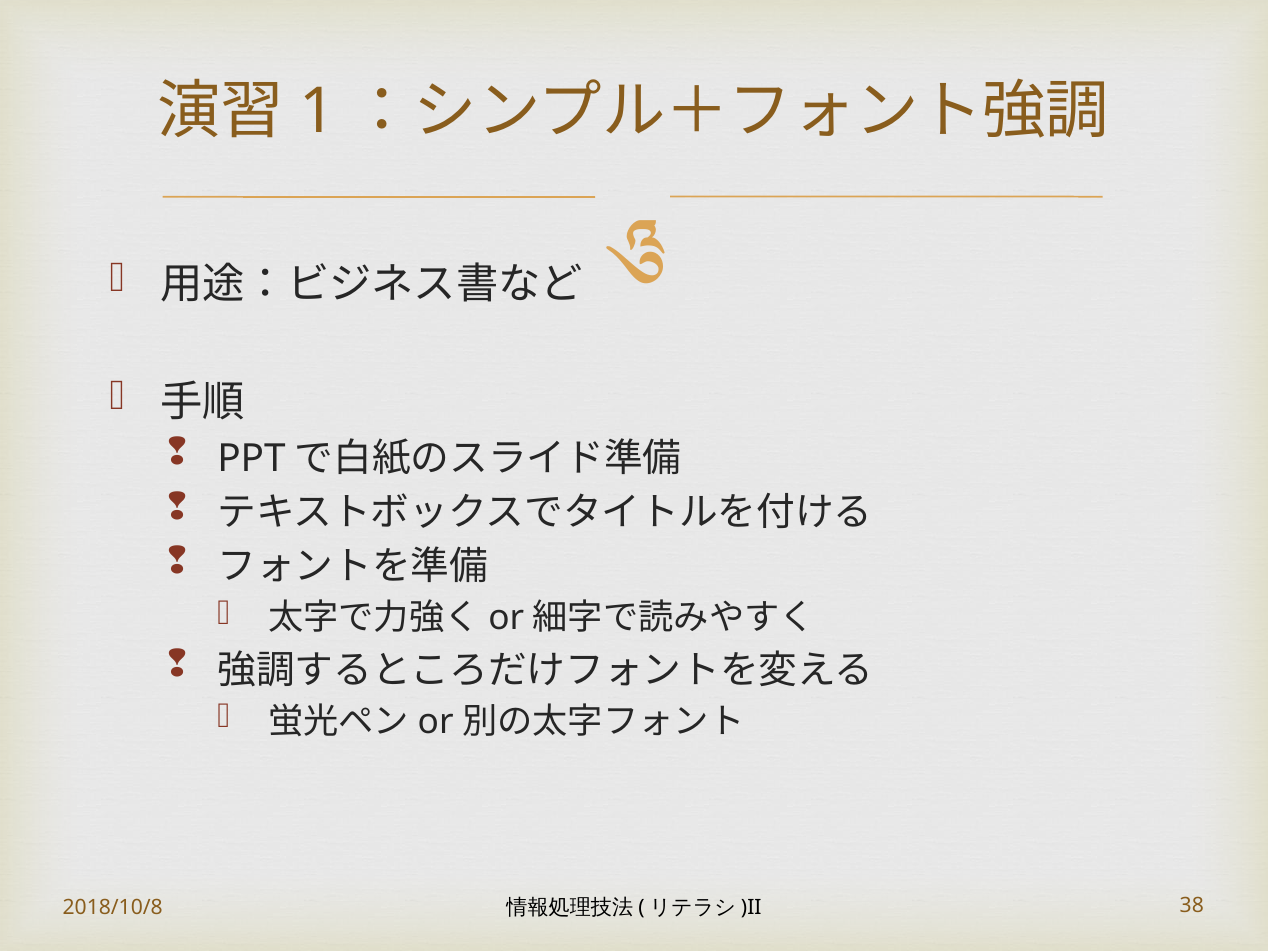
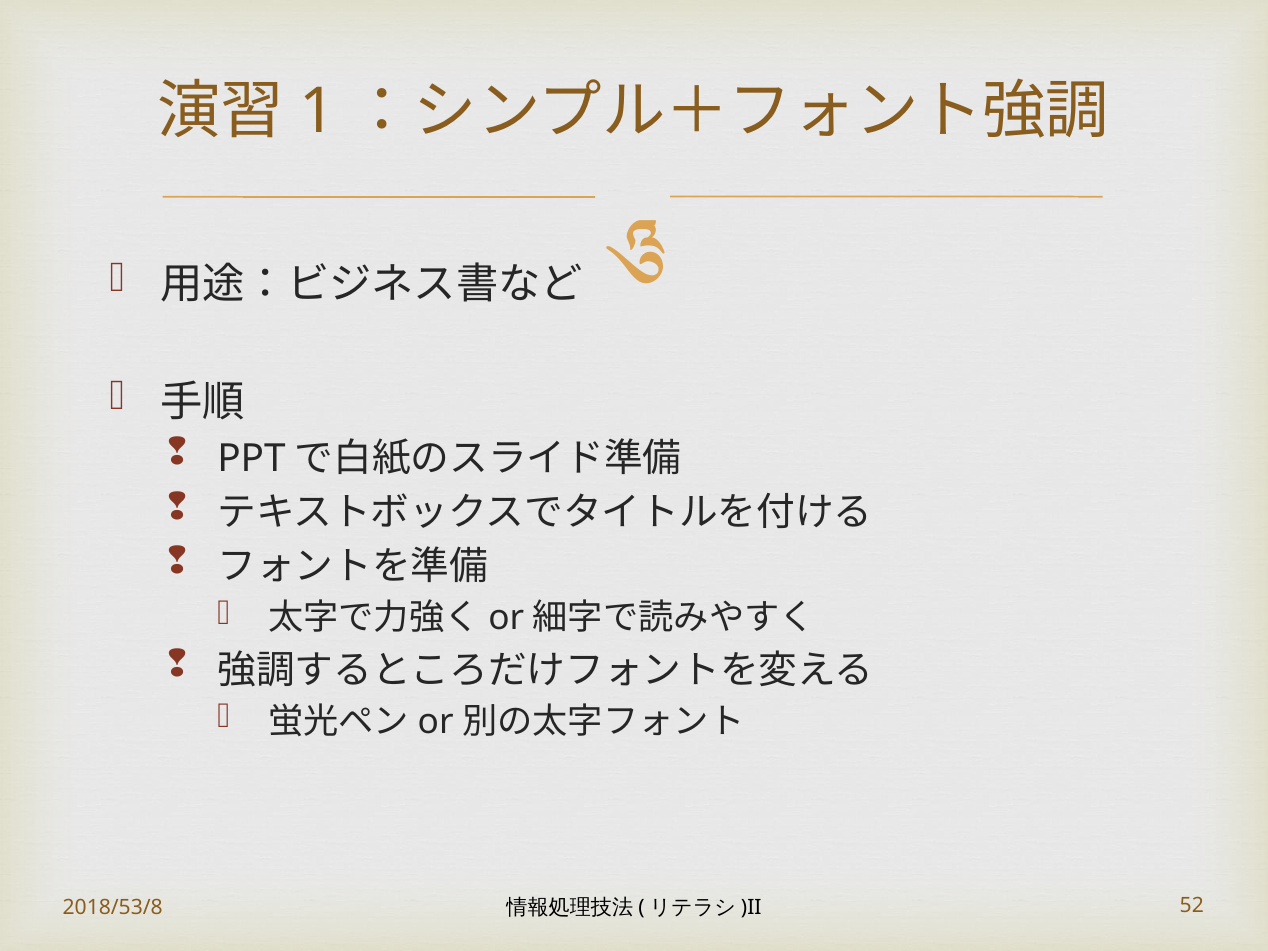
2018/10/8: 2018/10/8 -> 2018/53/8
38: 38 -> 52
